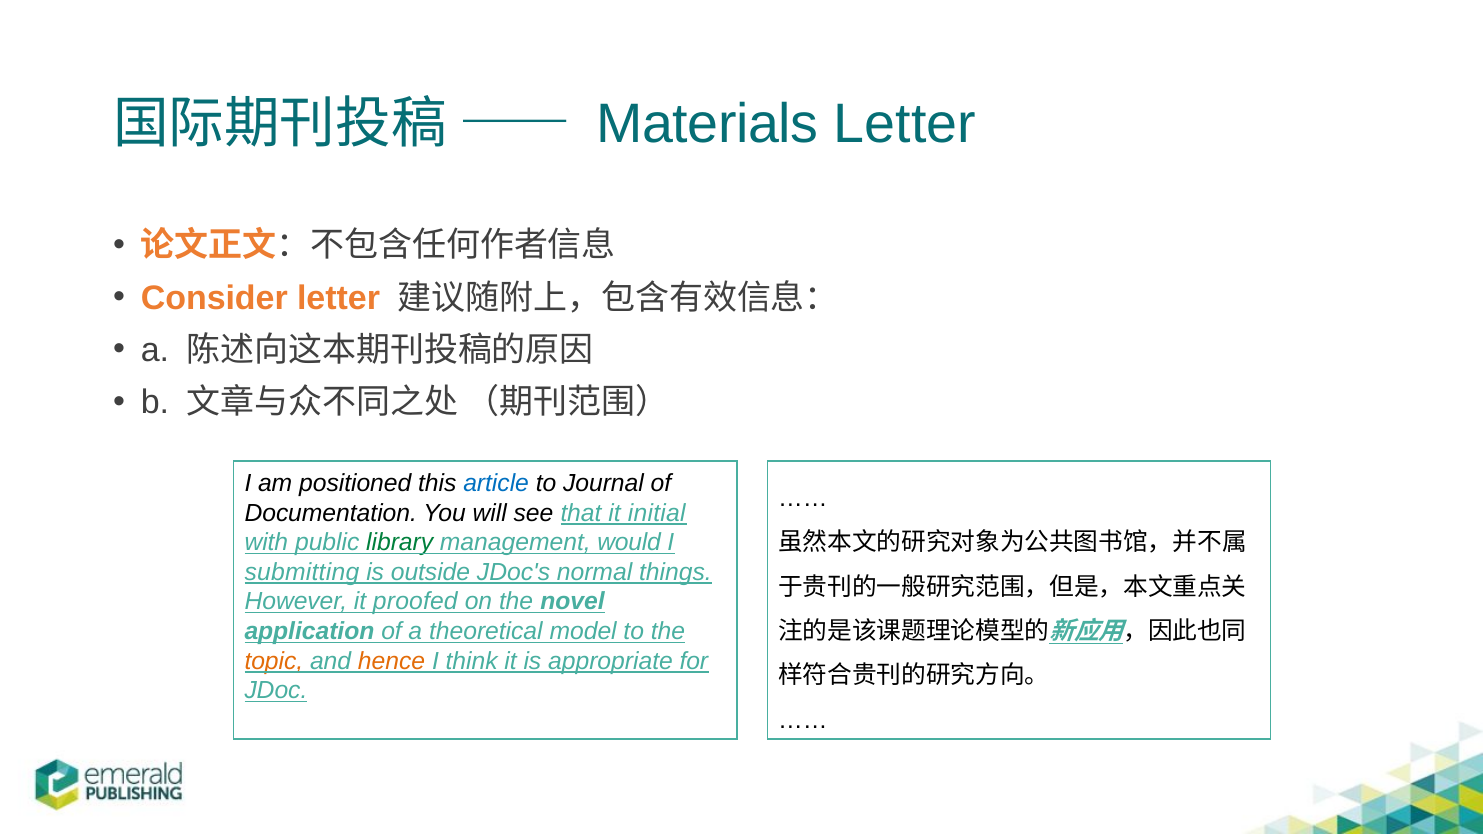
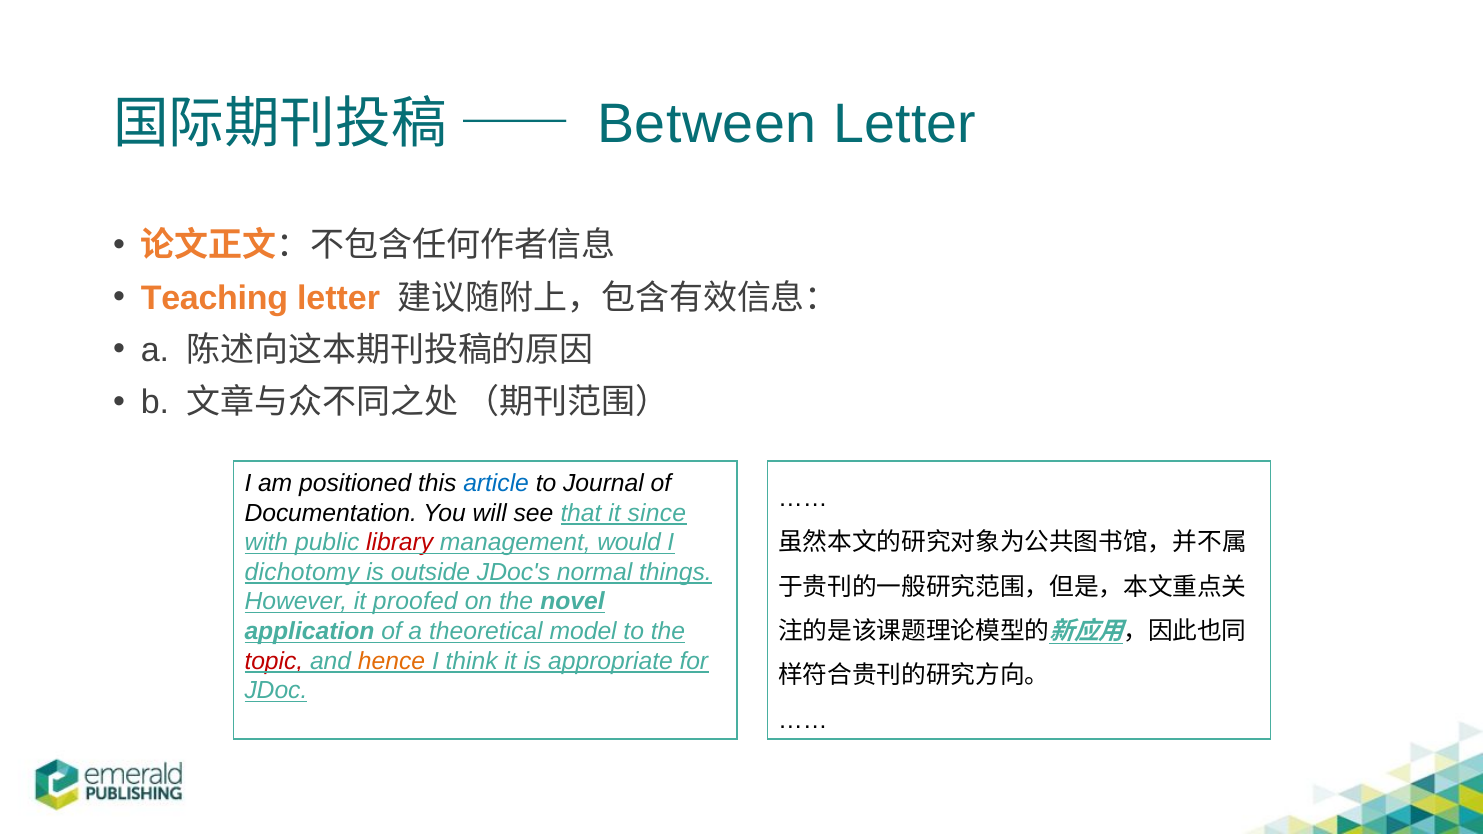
Materials: Materials -> Between
Consider: Consider -> Teaching
initial: initial -> since
library colour: green -> red
submitting: submitting -> dichotomy
topic colour: orange -> red
